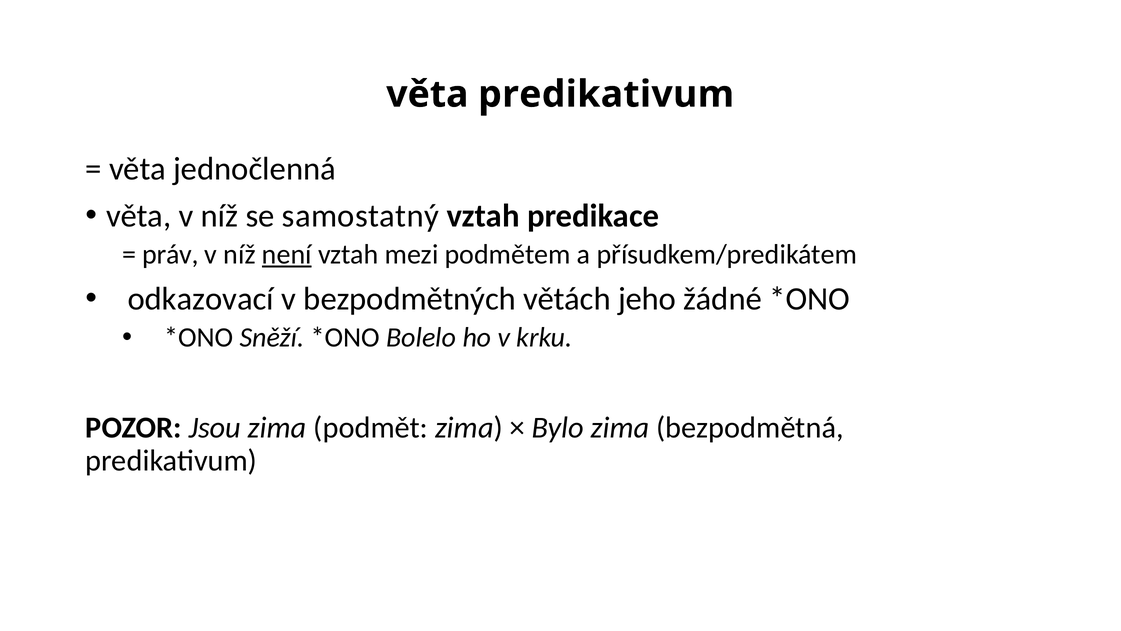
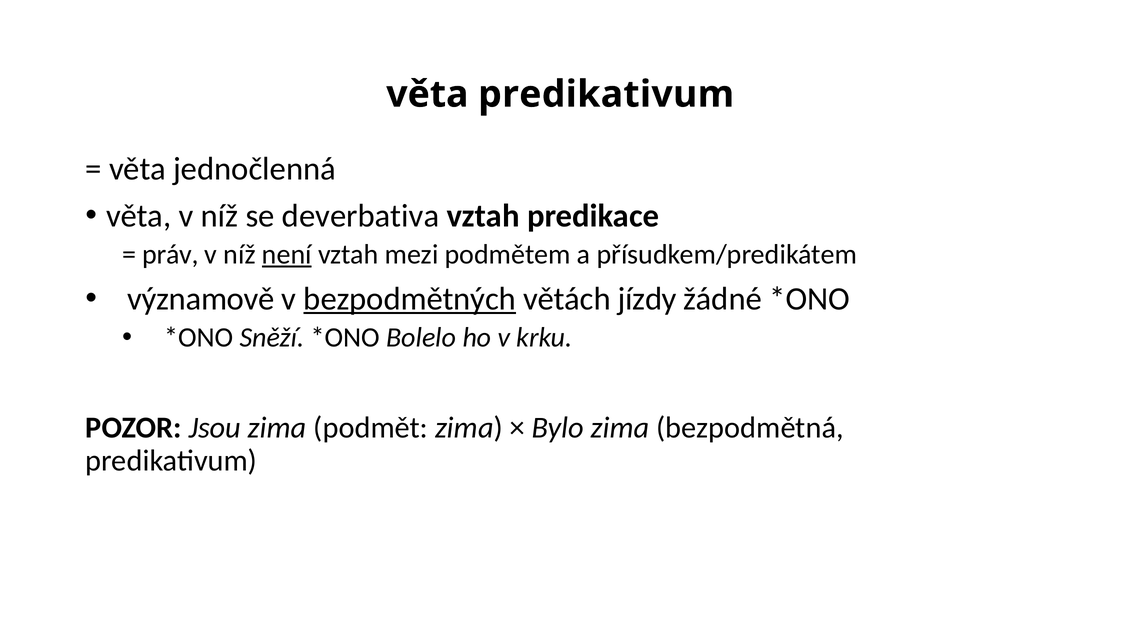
samostatný: samostatný -> deverbativa
odkazovací: odkazovací -> významově
bezpodmětných underline: none -> present
jeho: jeho -> jízdy
